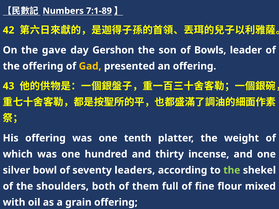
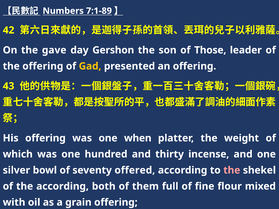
Bowls: Bowls -> Those
tenth: tenth -> when
leaders: leaders -> offered
the at (232, 170) colour: light green -> pink
the shoulders: shoulders -> according
